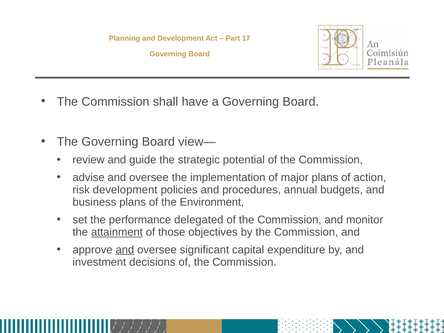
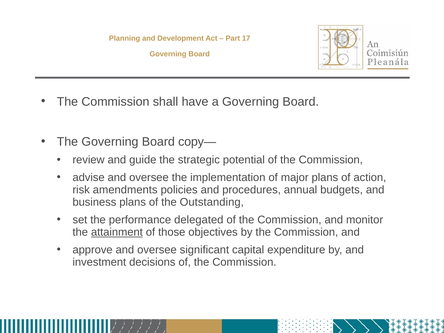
view—: view— -> copy—
risk development: development -> amendments
Environment: Environment -> Outstanding
and at (125, 250) underline: present -> none
